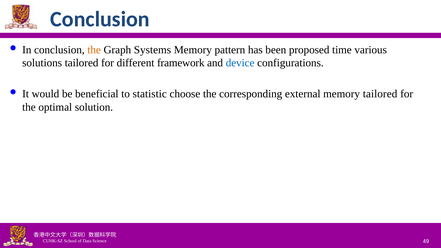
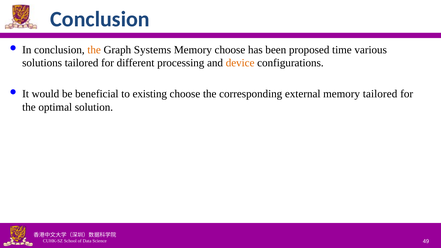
Memory pattern: pattern -> choose
framework: framework -> processing
device colour: blue -> orange
statistic: statistic -> existing
